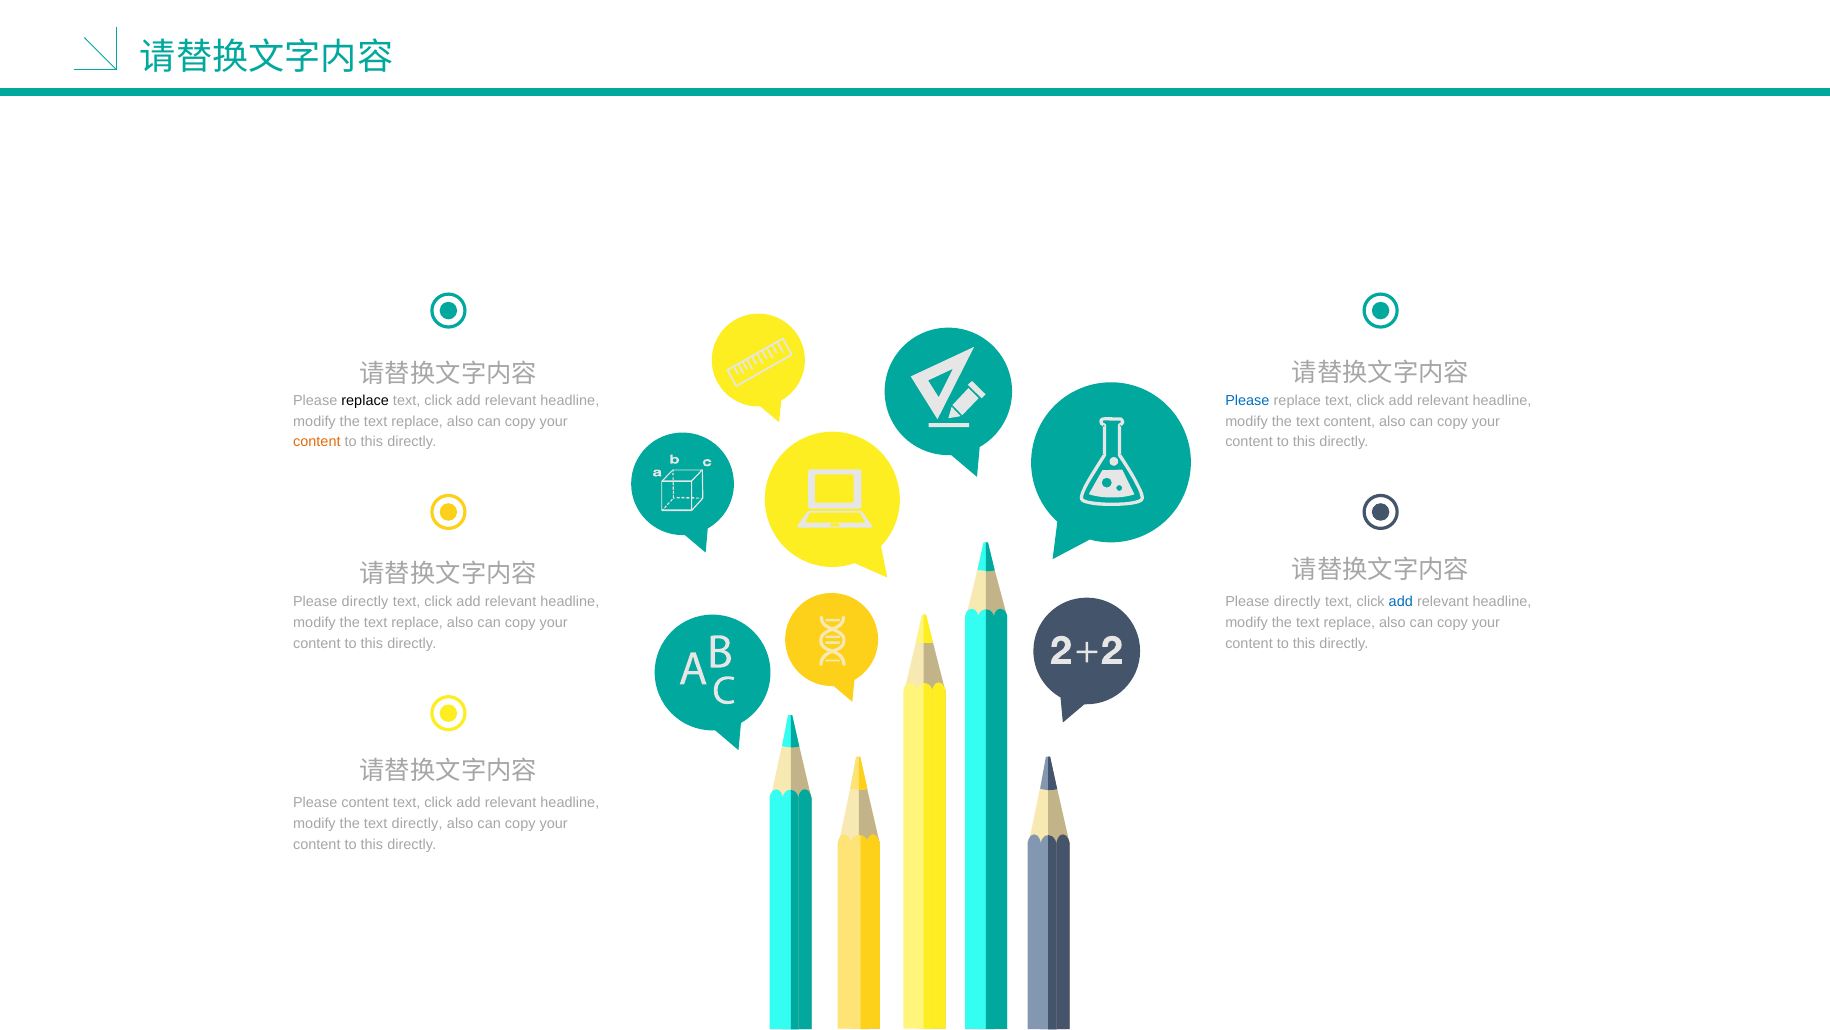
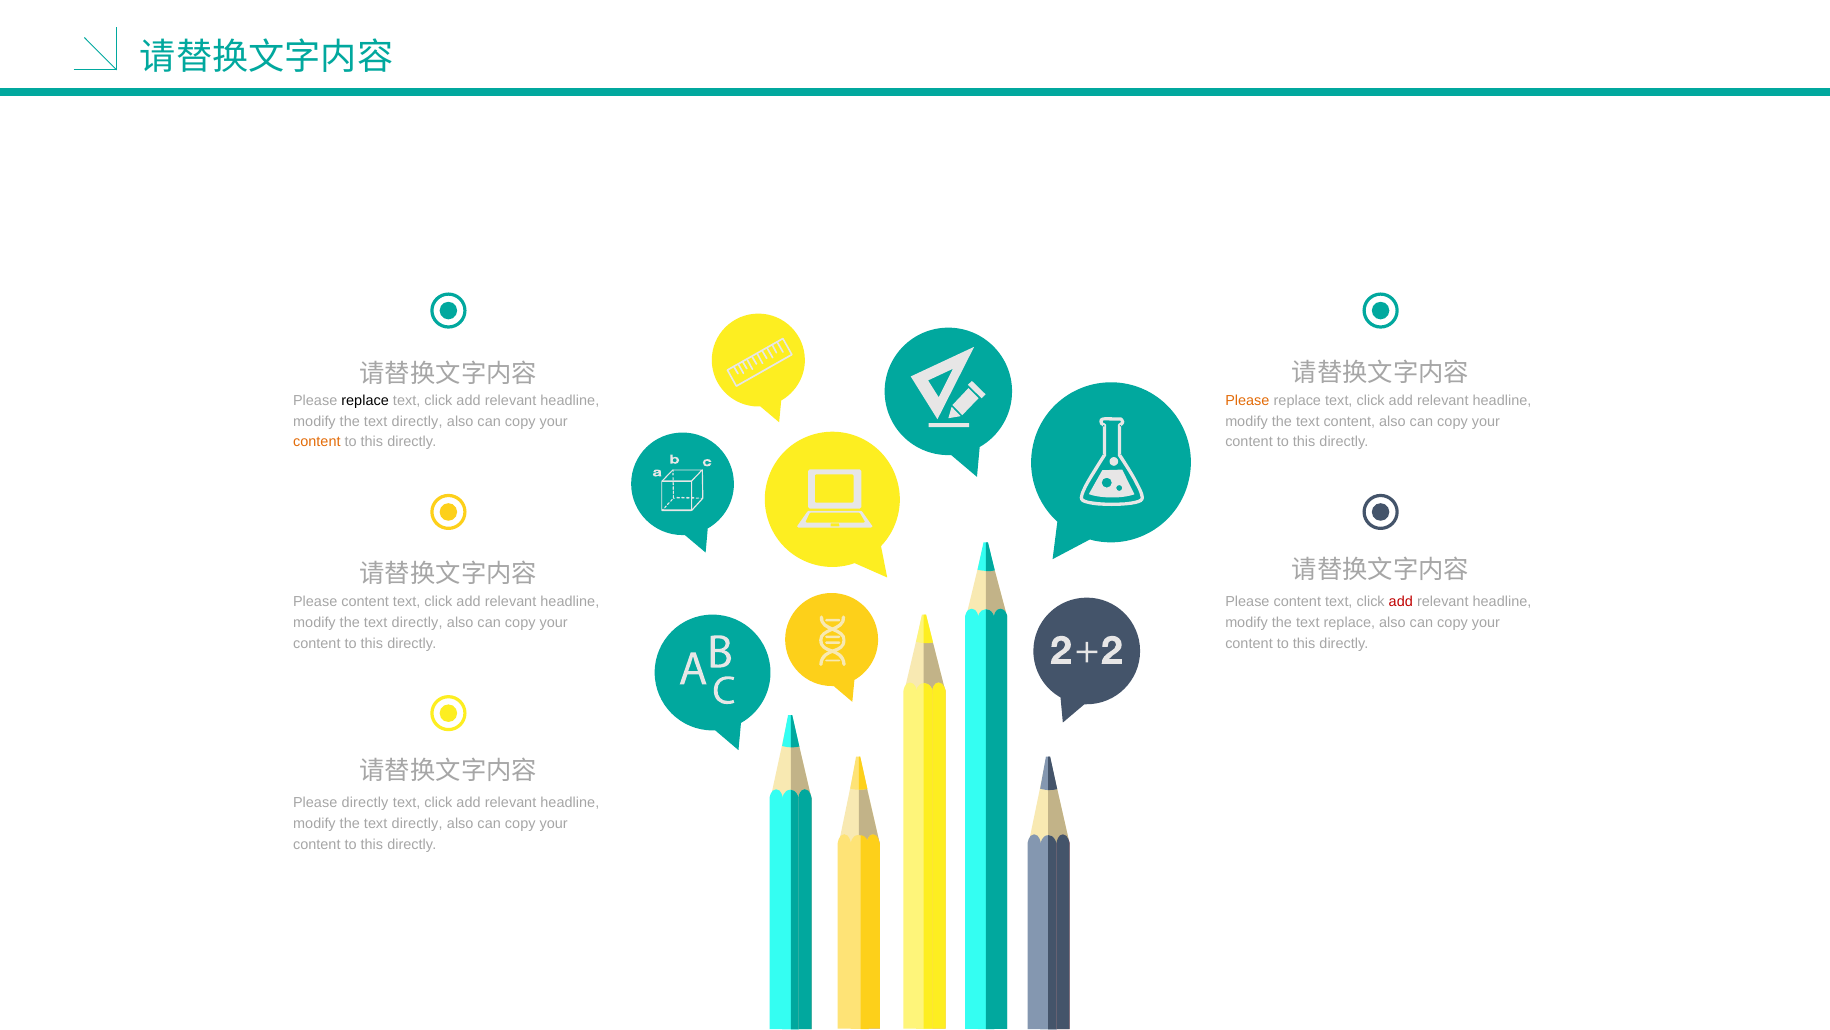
Please at (1247, 400) colour: blue -> orange
replace at (417, 421): replace -> directly
directly at (365, 602): directly -> content
directly at (1297, 602): directly -> content
add at (1401, 602) colour: blue -> red
replace at (417, 622): replace -> directly
Please content: content -> directly
